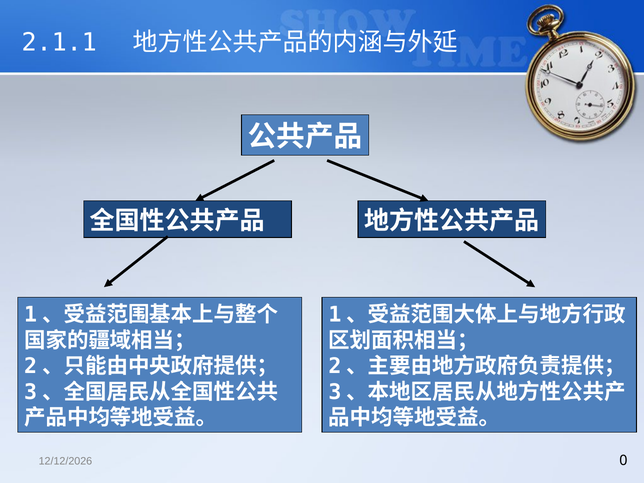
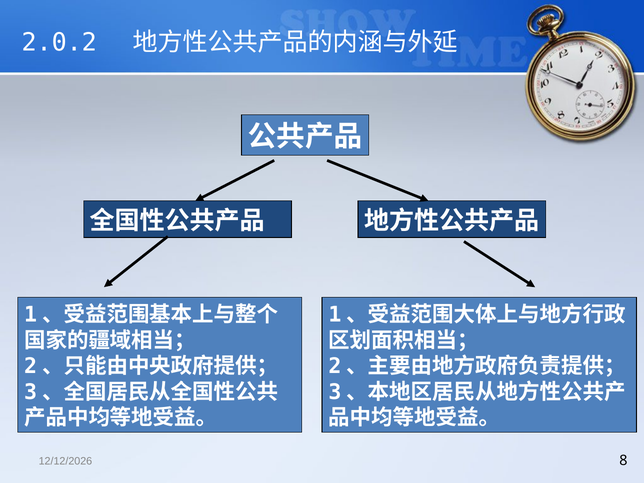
2.1.1: 2.1.1 -> 2.0.2
0: 0 -> 8
